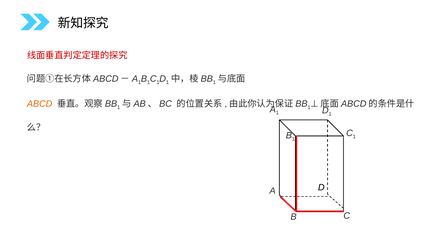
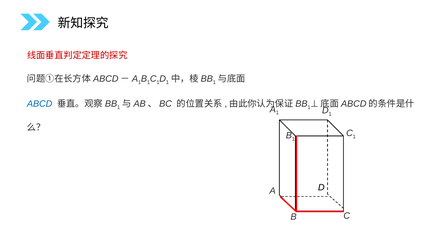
ABCD colour: orange -> blue
